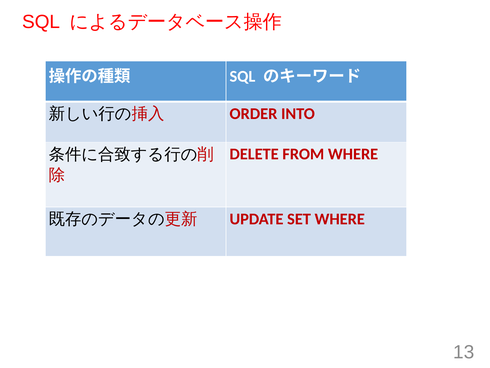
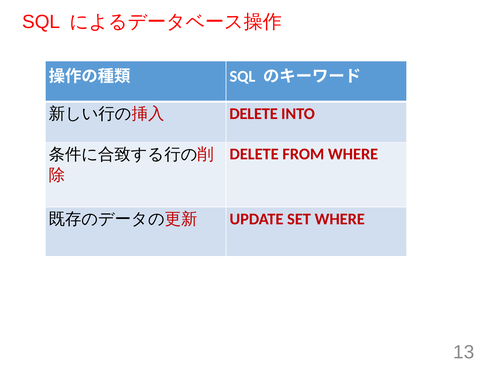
ORDER at (253, 113): ORDER -> DELETE
